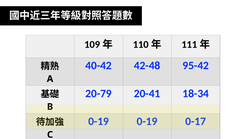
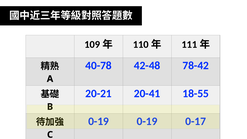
40-42: 40-42 -> 40-78
95-42: 95-42 -> 78-42
20-79: 20-79 -> 20-21
18-34: 18-34 -> 18-55
